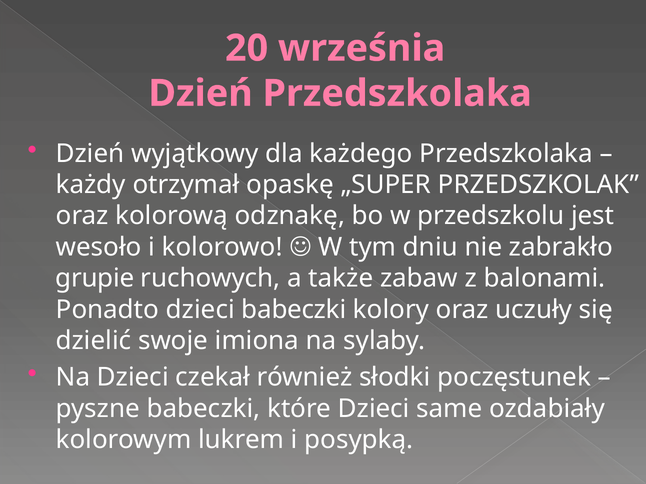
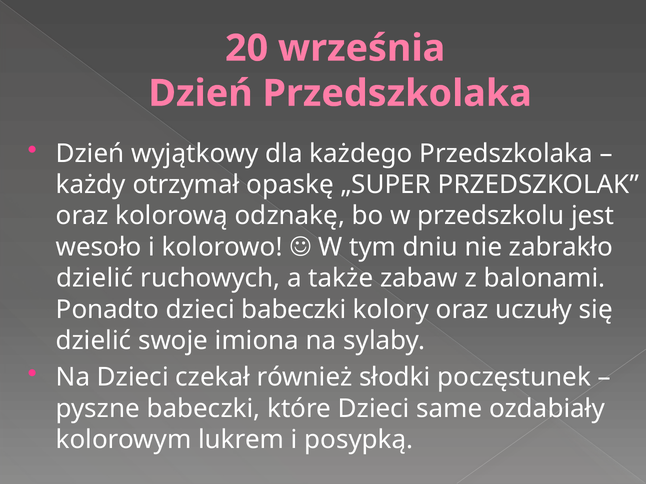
grupie at (95, 279): grupie -> dzielić
